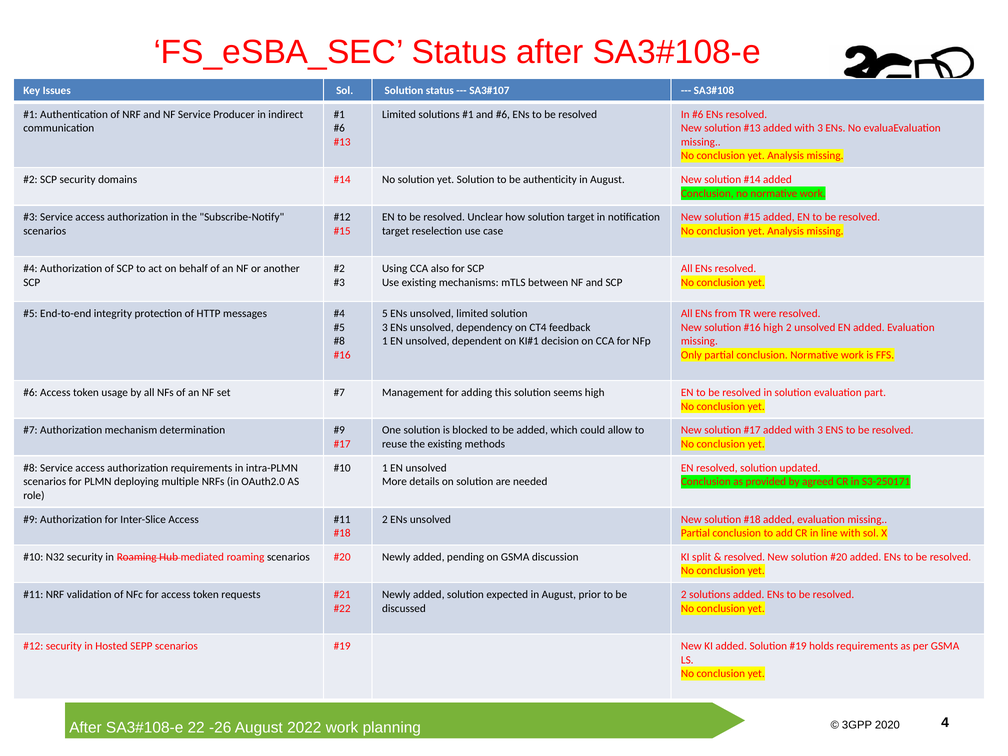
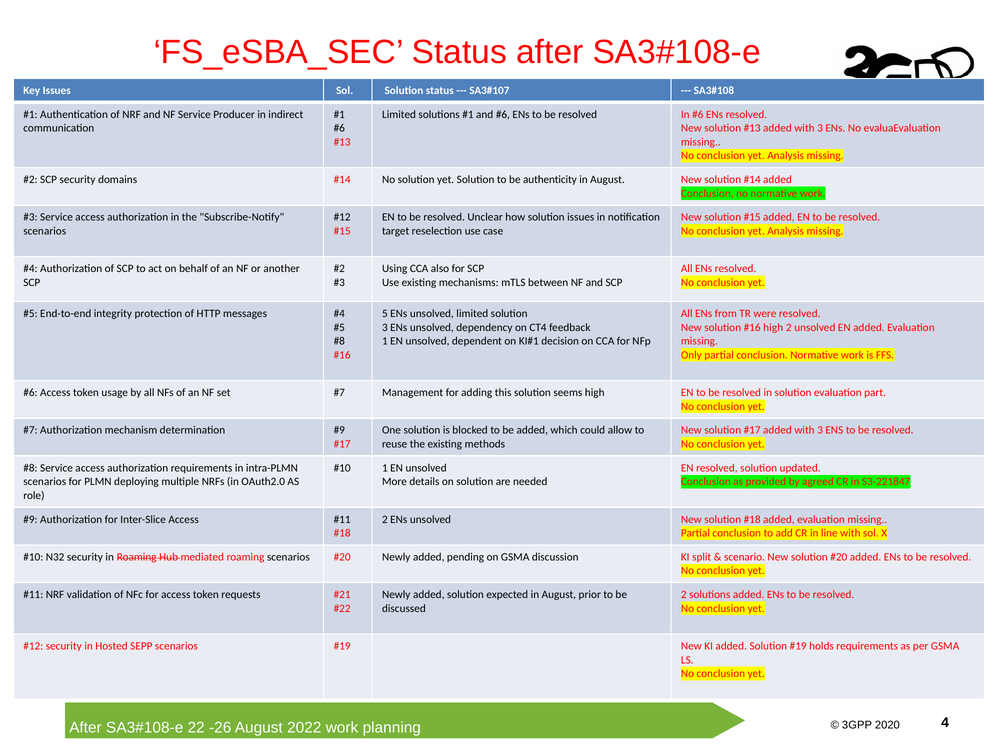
solution target: target -> issues
S3-250171: S3-250171 -> S3-221847
resolved at (745, 557): resolved -> scenario
